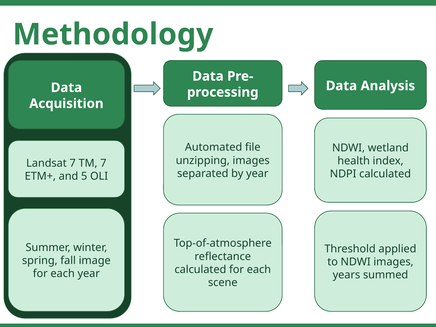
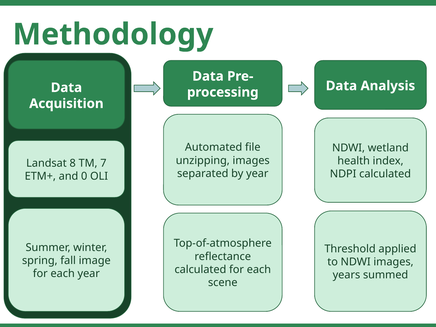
Landsat 7: 7 -> 8
5: 5 -> 0
